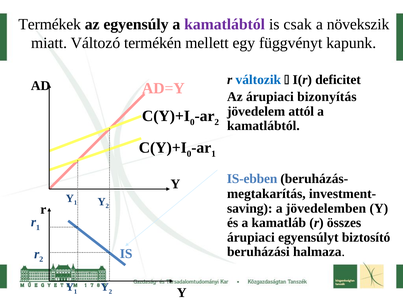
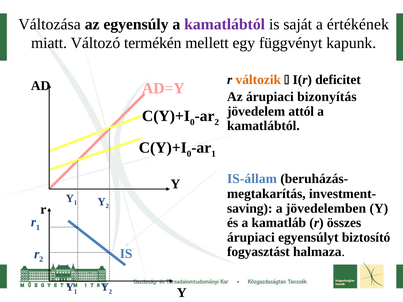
Termékek: Termékek -> Változása
csak: csak -> saját
növekszik: növekszik -> értékének
változik colour: blue -> orange
IS-ebben: IS-ebben -> IS-állam
beruházási: beruházási -> fogyasztást
